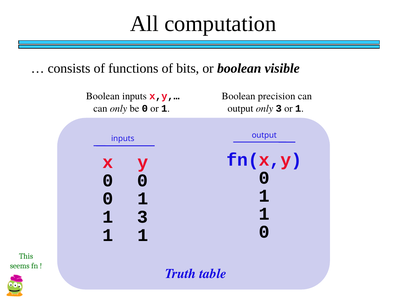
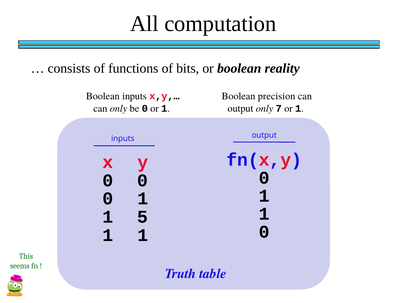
visible: visible -> reality
only 3: 3 -> 7
1 3: 3 -> 5
